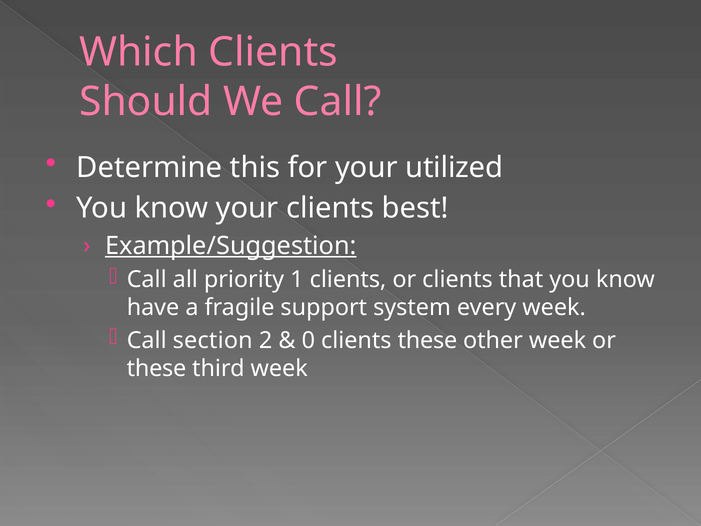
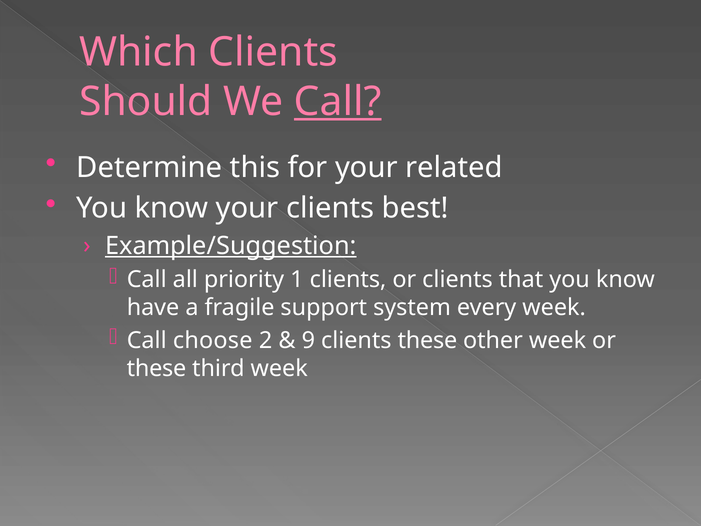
Call at (338, 102) underline: none -> present
utilized: utilized -> related
section: section -> choose
0: 0 -> 9
